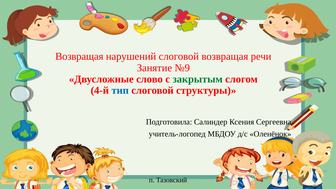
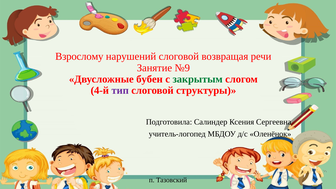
Возвращая at (79, 56): Возвращая -> Взрослому
слово: слово -> бубен
тип colour: blue -> purple
